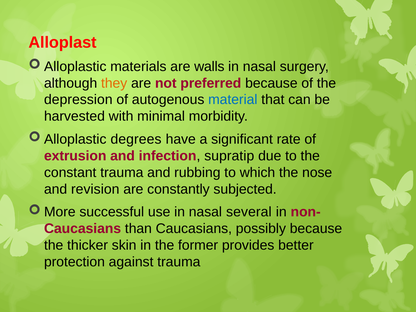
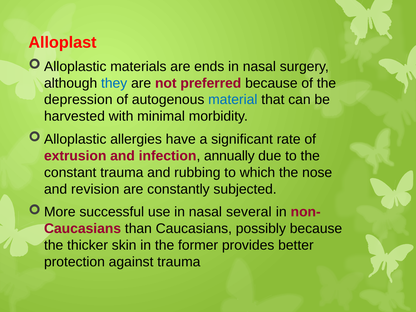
walls: walls -> ends
they colour: orange -> blue
degrees: degrees -> allergies
supratip: supratip -> annually
